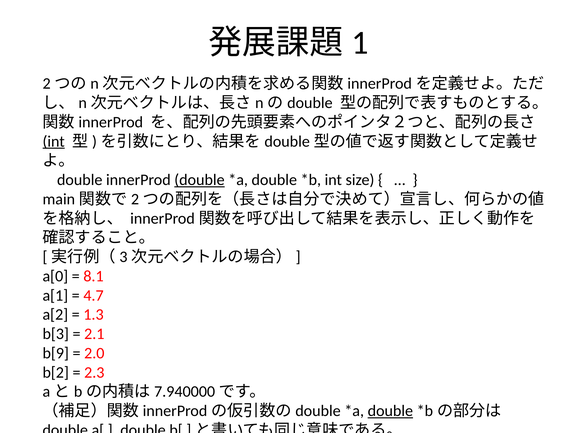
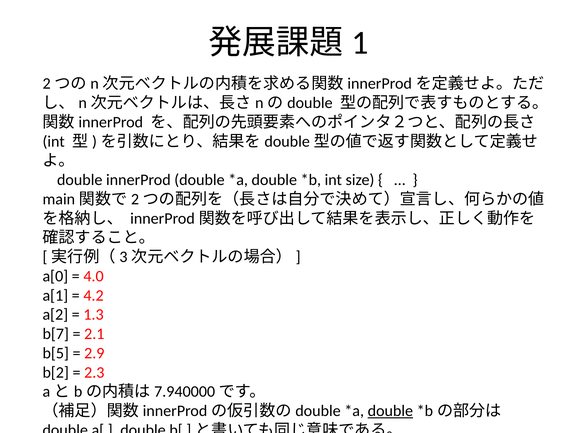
int at (54, 141) underline: present -> none
double at (199, 180) underline: present -> none
8.1: 8.1 -> 4.0
4.7: 4.7 -> 4.2
b[3: b[3 -> b[7
b[9: b[9 -> b[5
2.0: 2.0 -> 2.9
